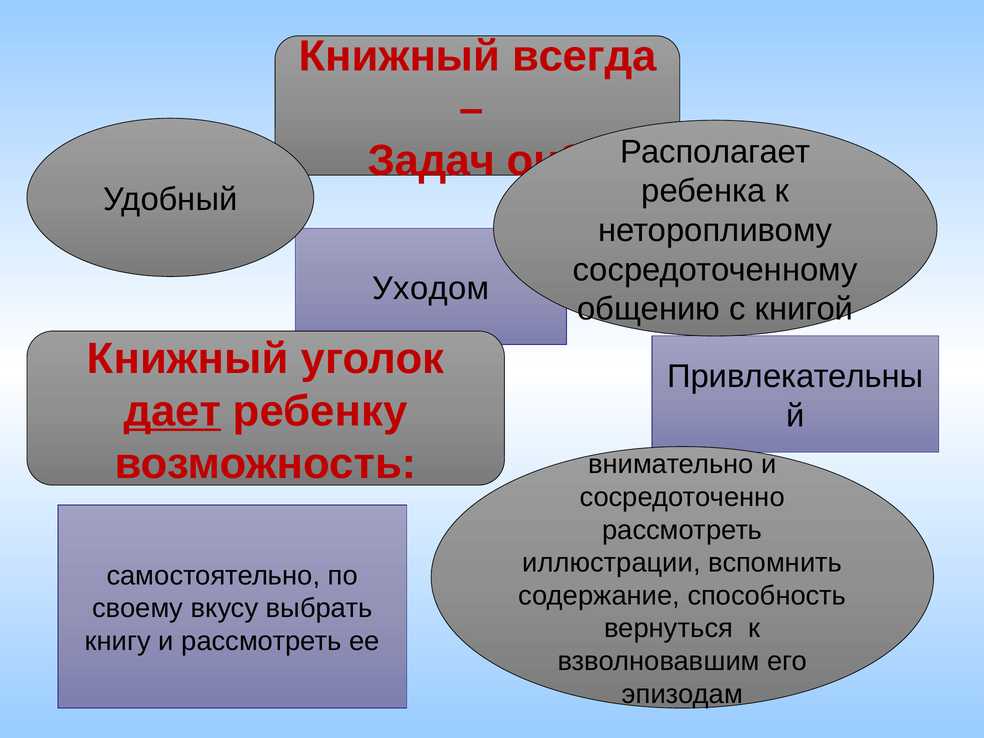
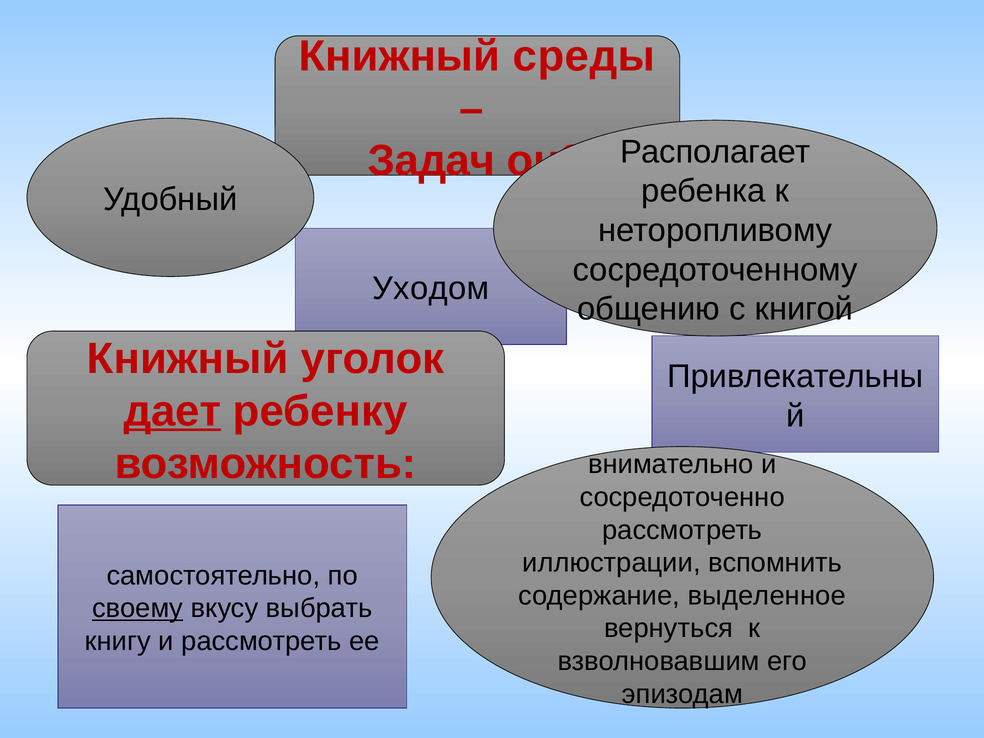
всегда: всегда -> среды
способность: способность -> выделенное
своему underline: none -> present
